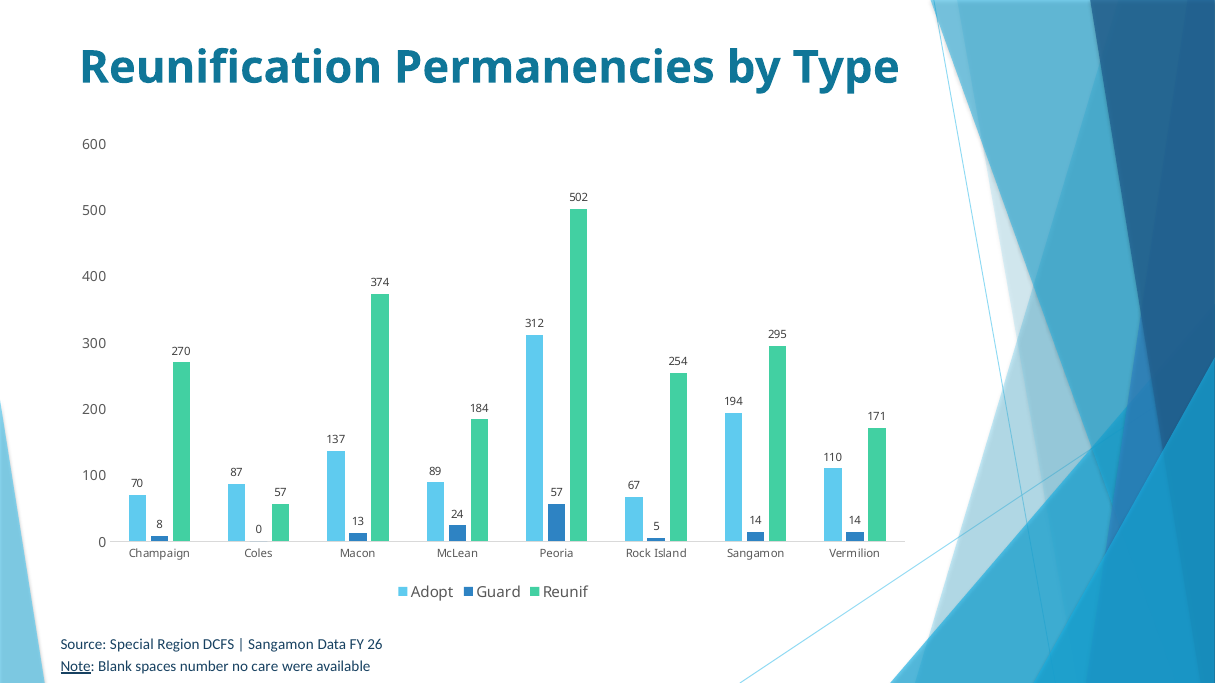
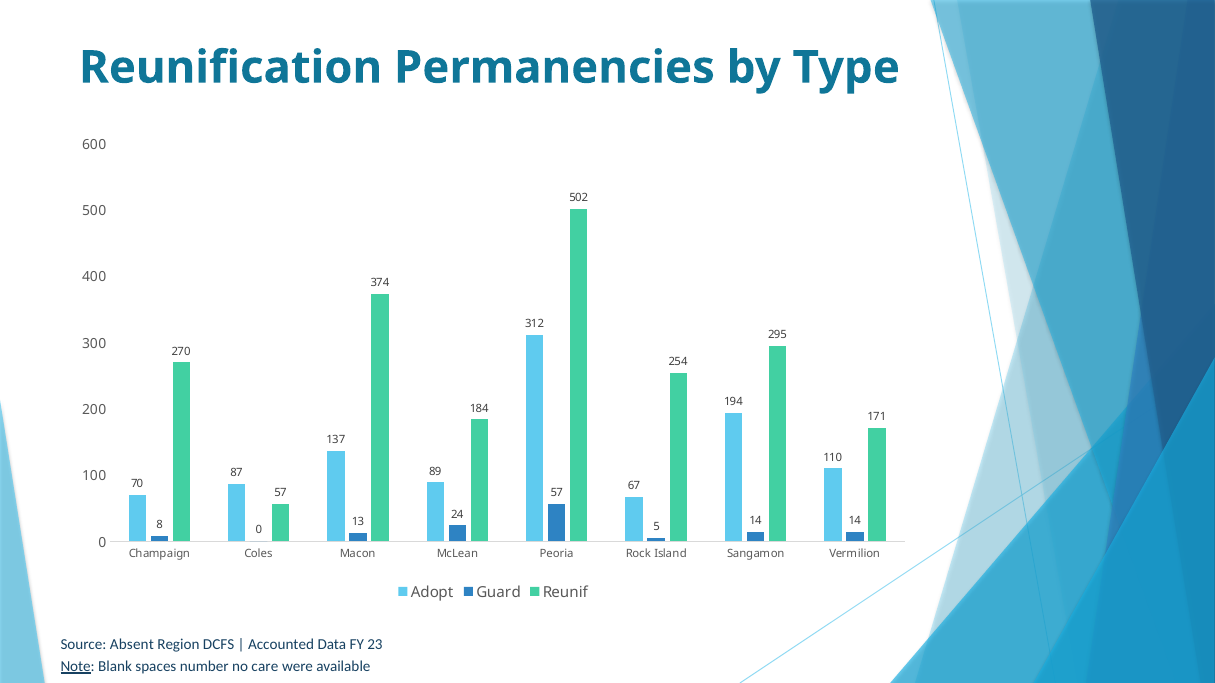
Special: Special -> Absent
Sangamon at (281, 645): Sangamon -> Accounted
26: 26 -> 23
